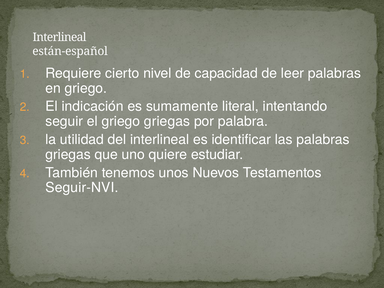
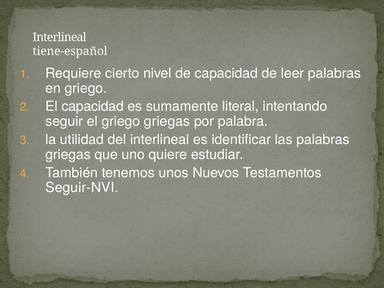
están-español: están-español -> tiene-español
El indicación: indicación -> capacidad
